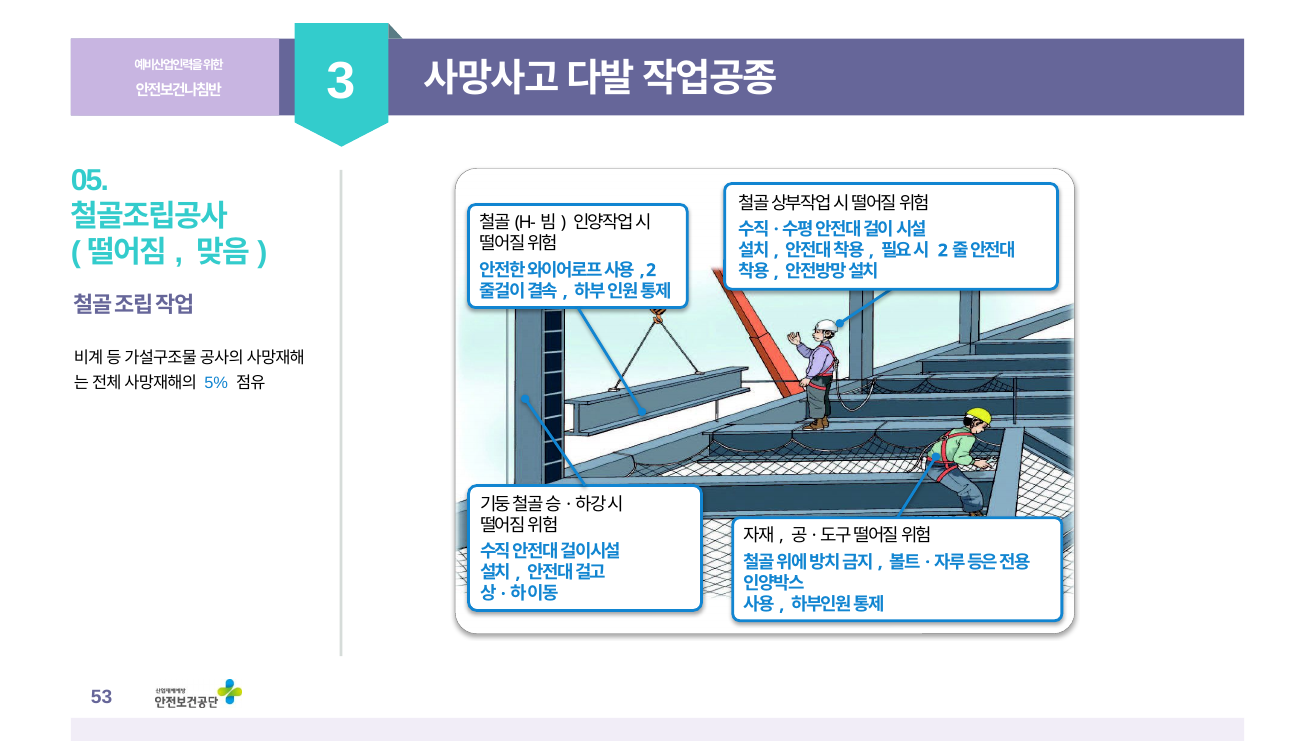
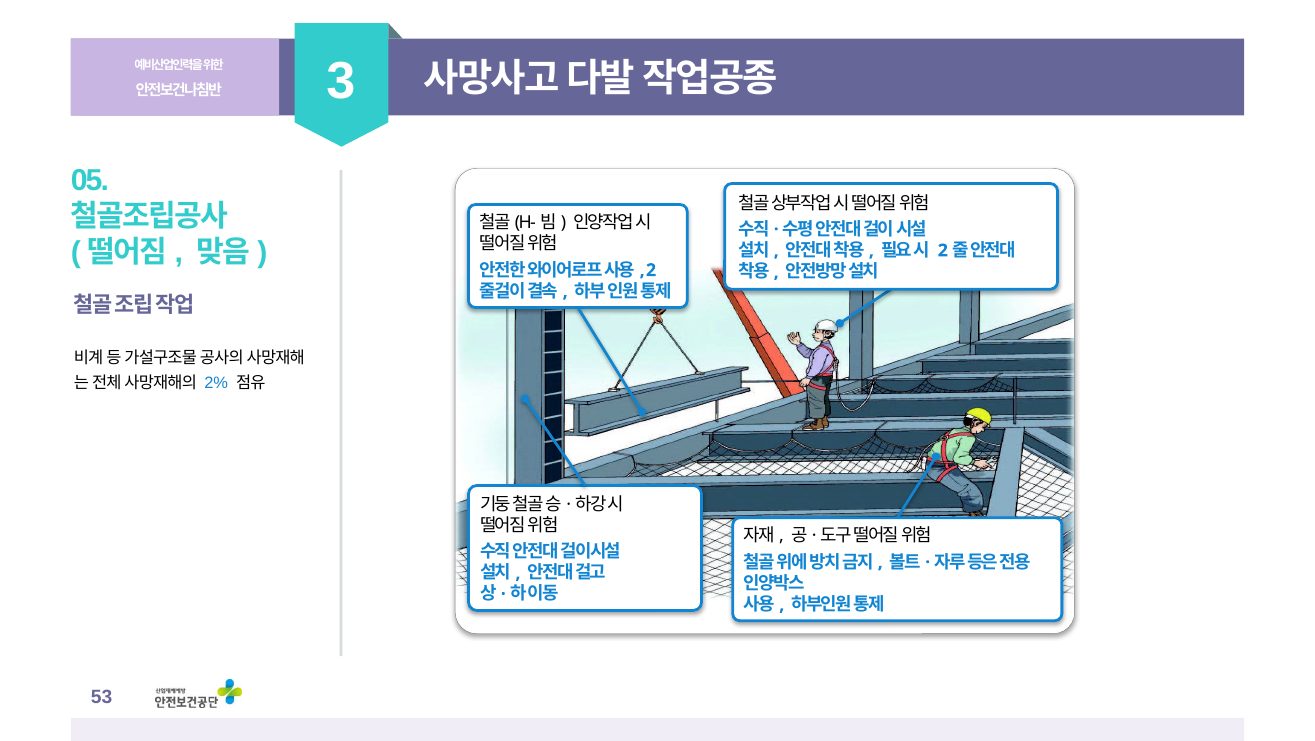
5%: 5% -> 2%
